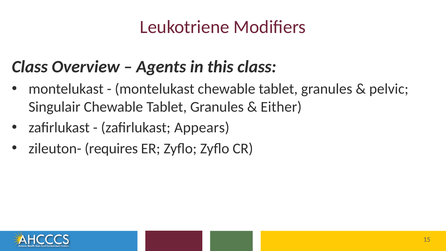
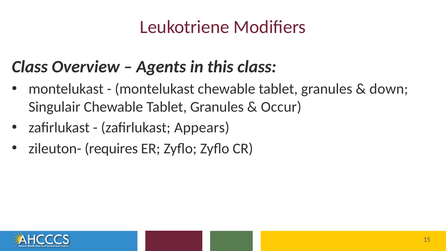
pelvic: pelvic -> down
Either: Either -> Occur
